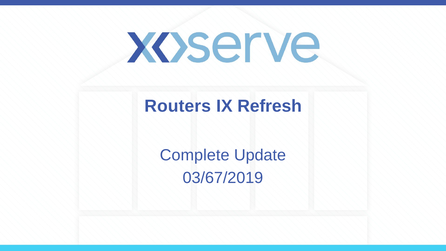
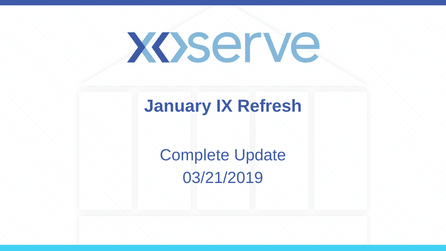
Routers: Routers -> January
03/67/2019: 03/67/2019 -> 03/21/2019
